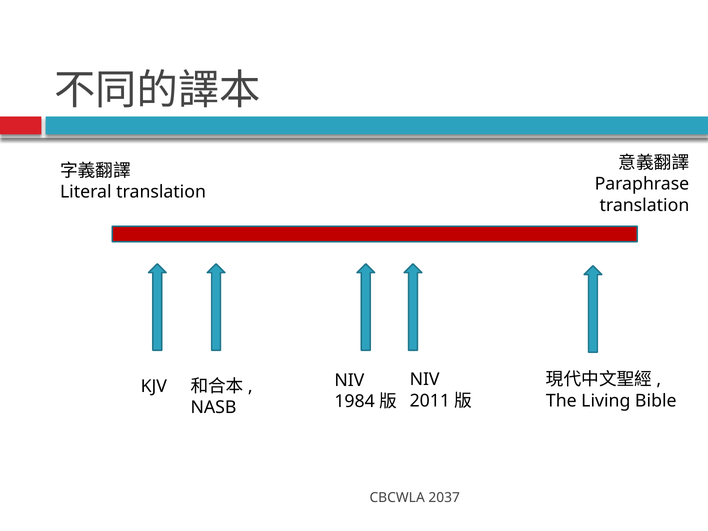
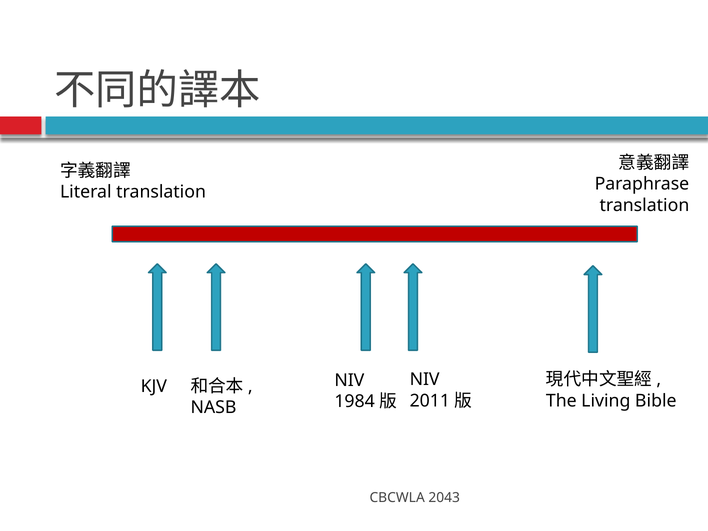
2037: 2037 -> 2043
